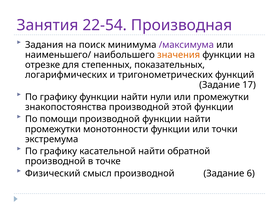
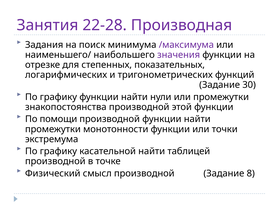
22-54: 22-54 -> 22-28
значения colour: orange -> purple
17: 17 -> 30
обратной: обратной -> таблицей
6: 6 -> 8
